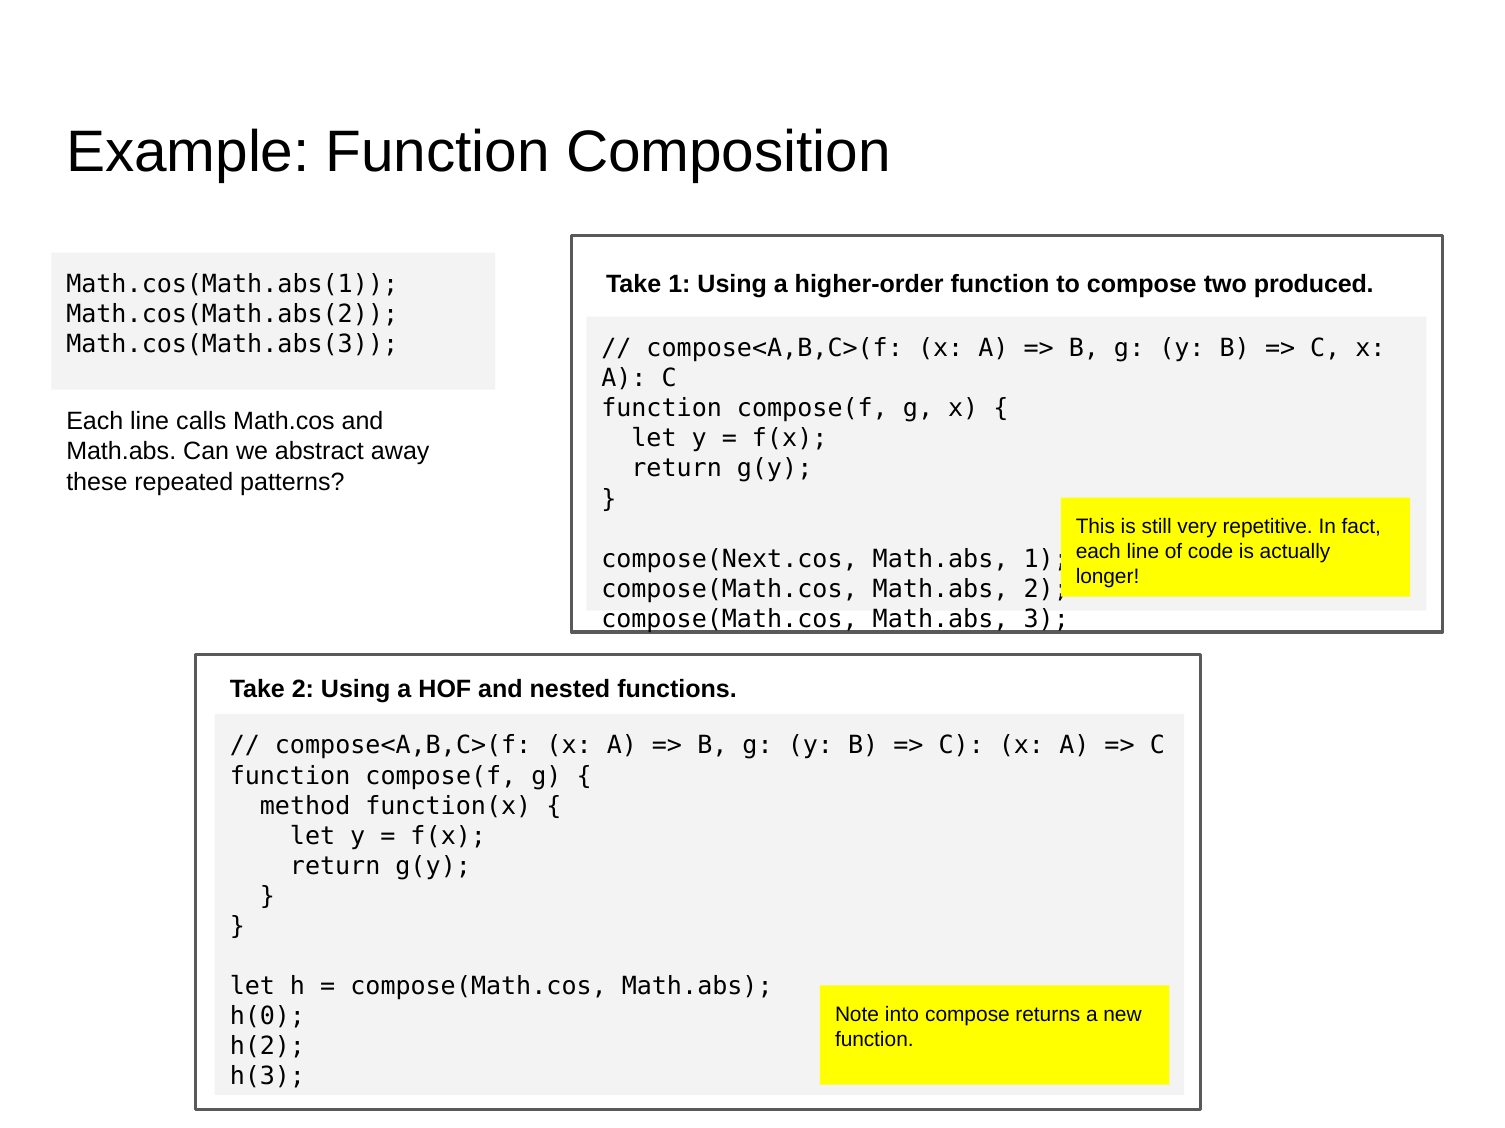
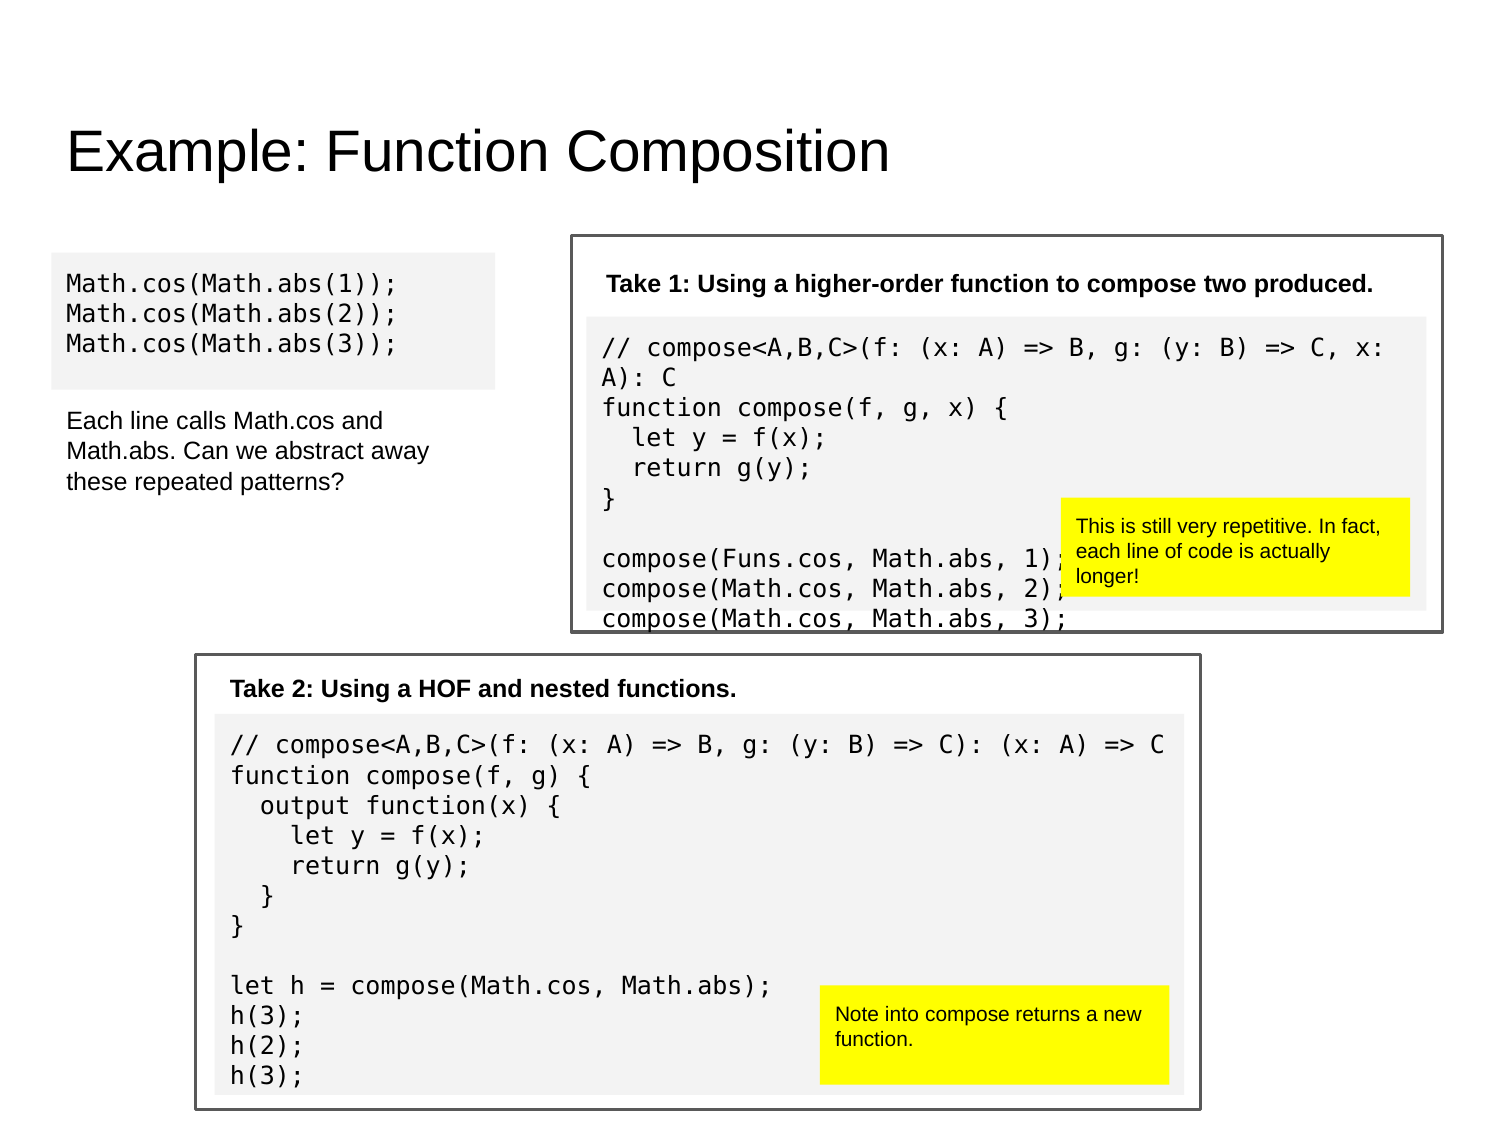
compose(Next.cos: compose(Next.cos -> compose(Funs.cos
method: method -> output
h(0 at (267, 1017): h(0 -> h(3
